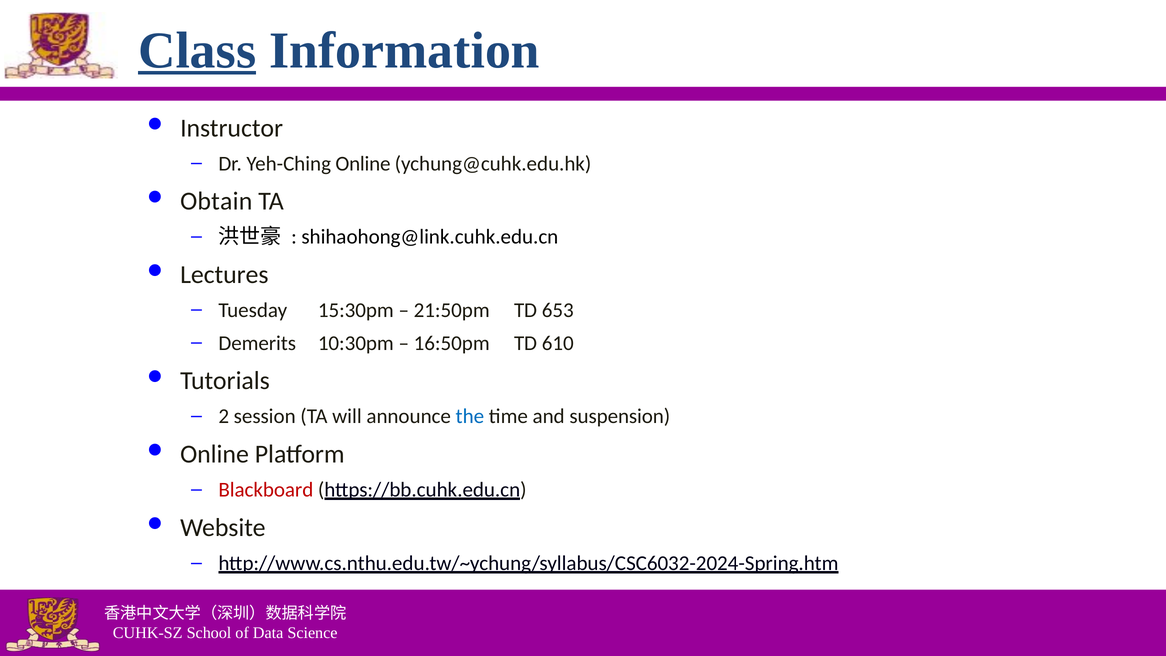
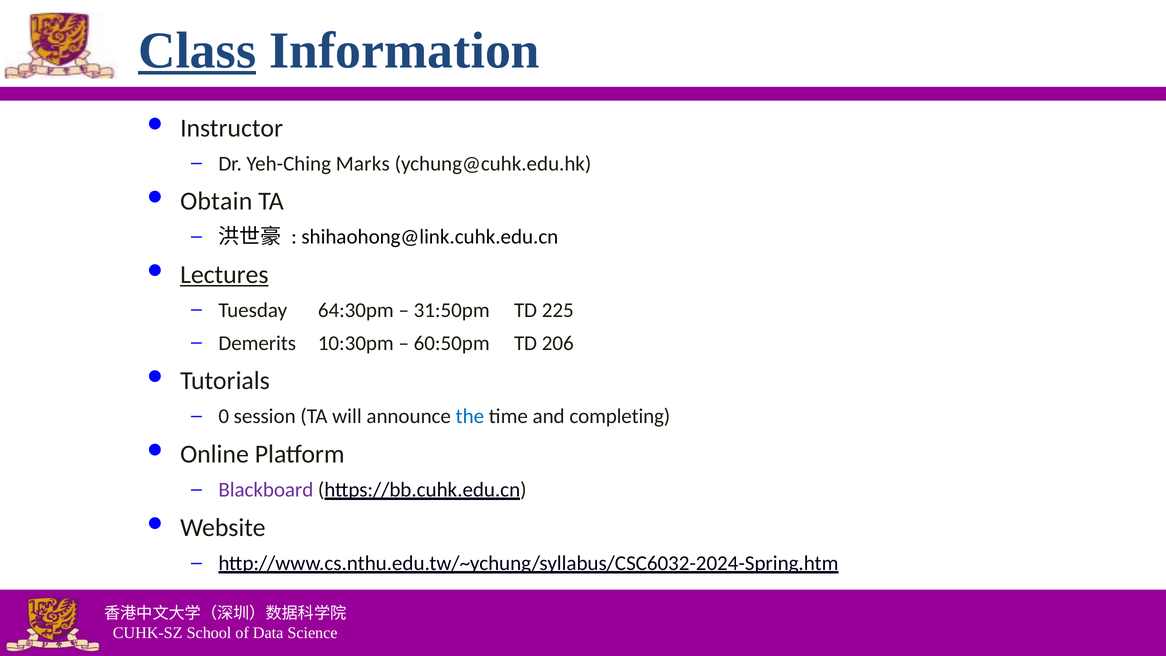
Yeh-Ching Online: Online -> Marks
Lectures underline: none -> present
15:30pm: 15:30pm -> 64:30pm
21:50pm: 21:50pm -> 31:50pm
653: 653 -> 225
16:50pm: 16:50pm -> 60:50pm
610: 610 -> 206
2: 2 -> 0
suspension: suspension -> completing
Blackboard colour: red -> purple
